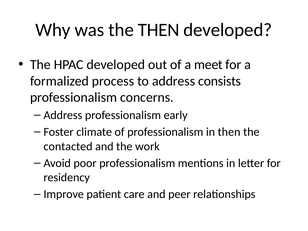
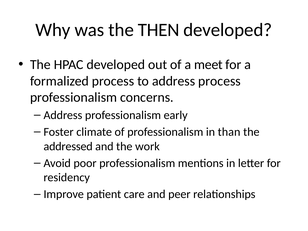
address consists: consists -> process
in then: then -> than
contacted: contacted -> addressed
